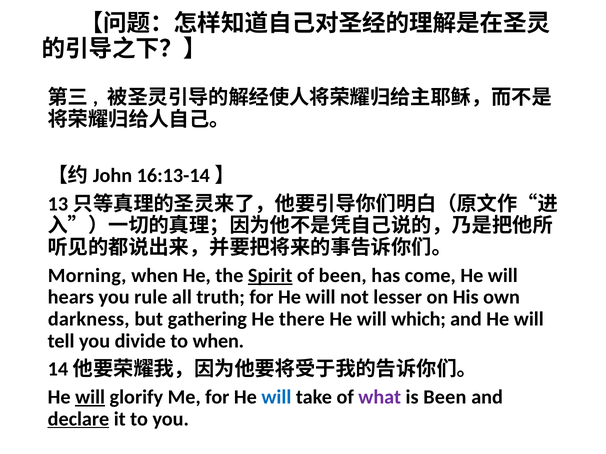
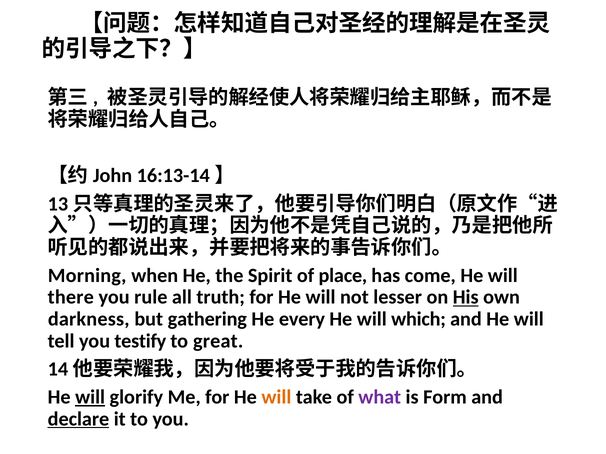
Spirit underline: present -> none
of been: been -> place
hears: hears -> there
His underline: none -> present
there: there -> every
divide: divide -> testify
to when: when -> great
will at (276, 398) colour: blue -> orange
is Been: Been -> Form
